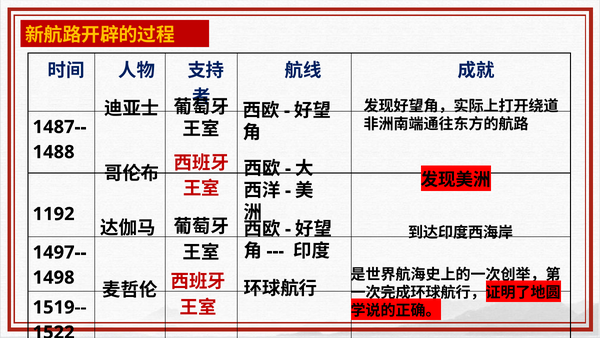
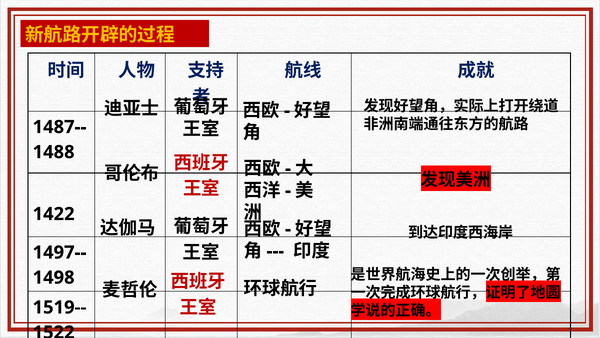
1192: 1192 -> 1422
